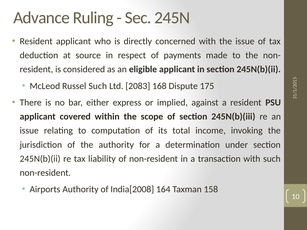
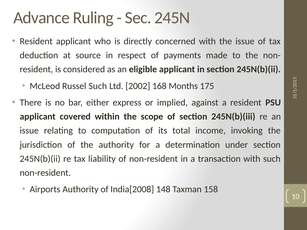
2083: 2083 -> 2002
Dispute: Dispute -> Months
164: 164 -> 148
